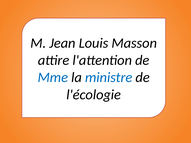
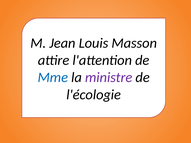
ministre colour: blue -> purple
